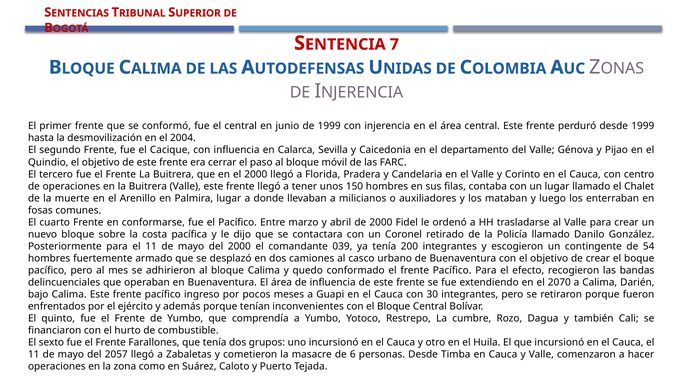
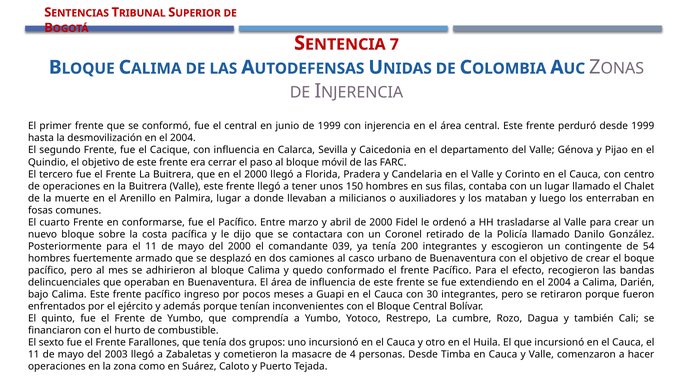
extendiendo en el 2070: 2070 -> 2004
2057: 2057 -> 2003
6: 6 -> 4
